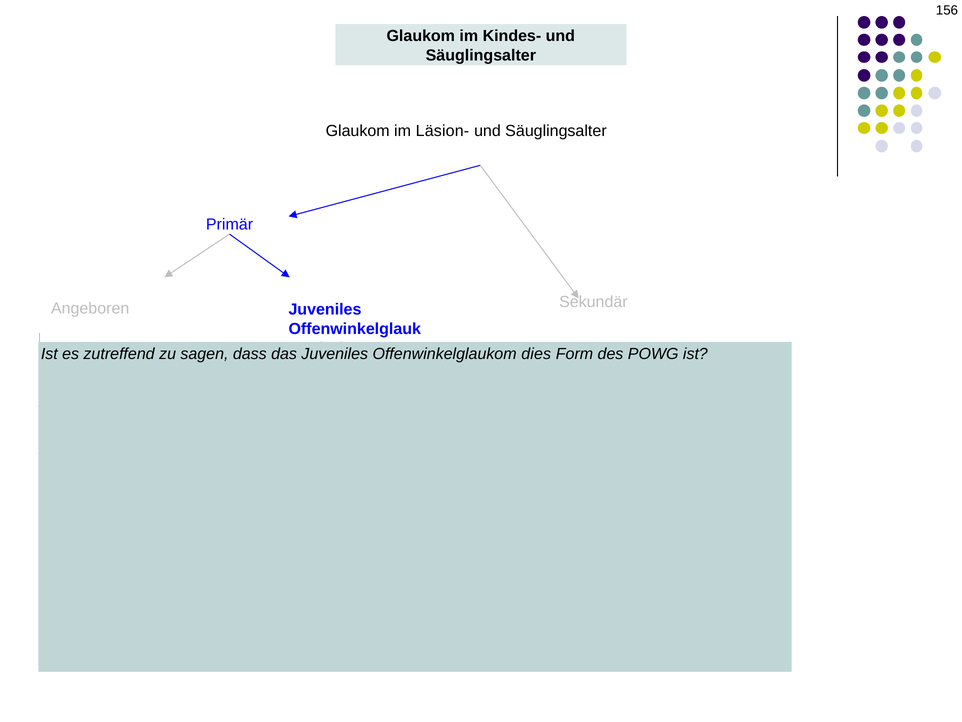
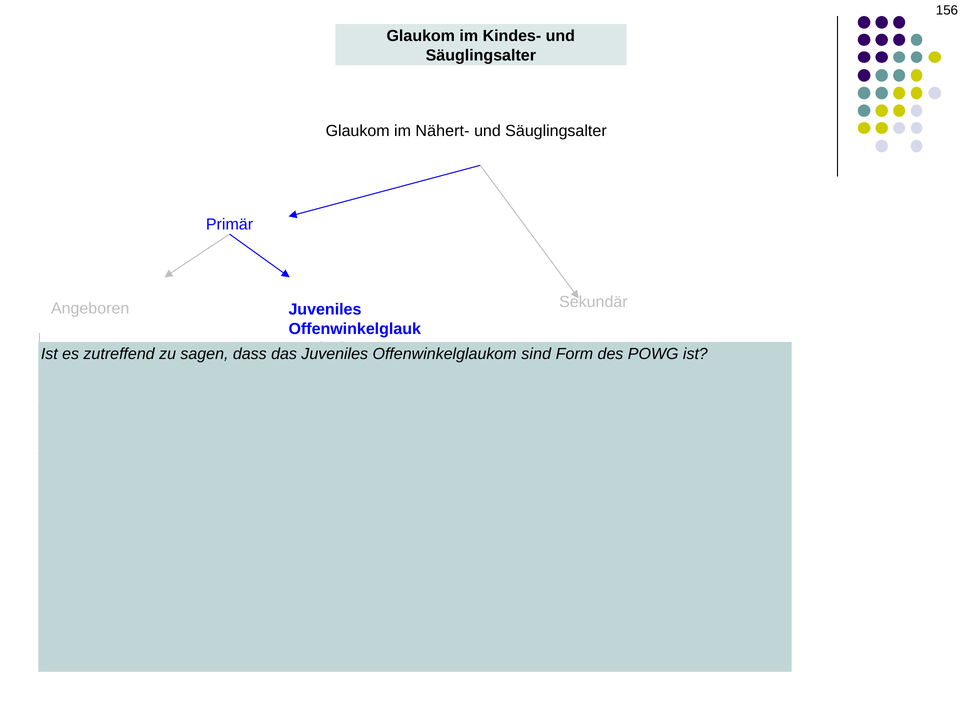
Läsion-: Läsion- -> Nähert-
Offenwinkelglaukom dies: dies -> sind
